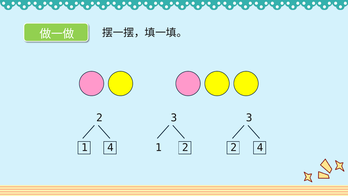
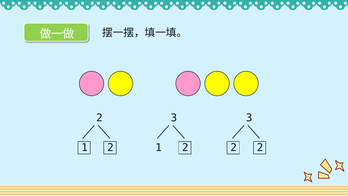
1 4: 4 -> 2
4 at (260, 147): 4 -> 2
